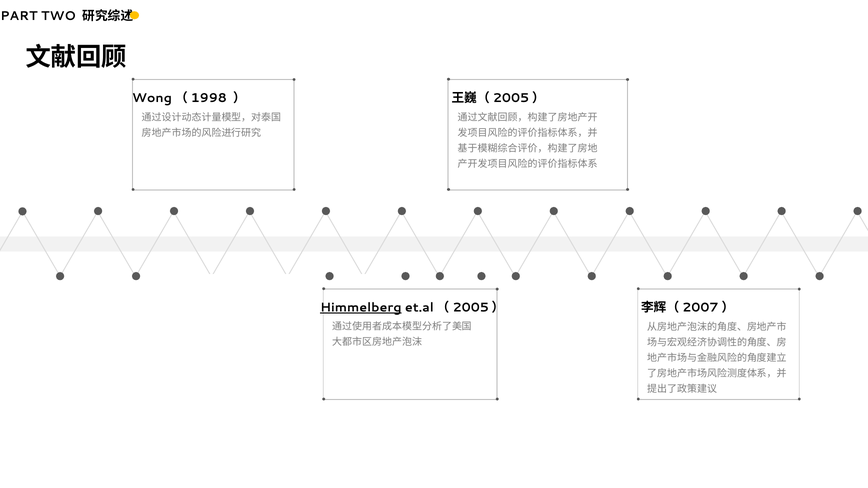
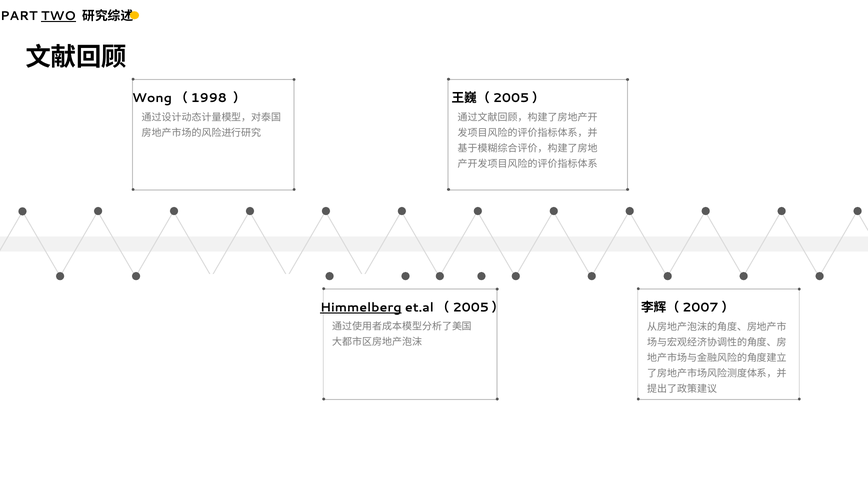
TWO underline: none -> present
